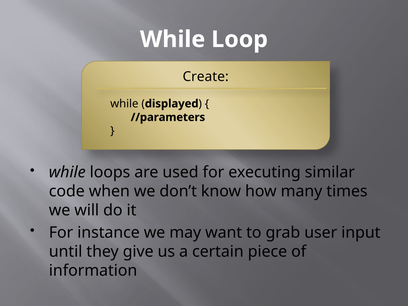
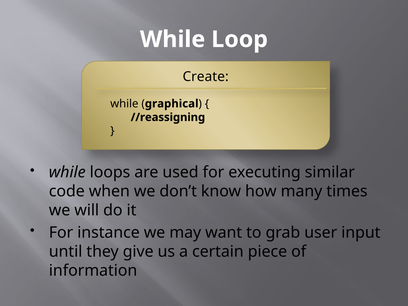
displayed: displayed -> graphical
//parameters: //parameters -> //reassigning
